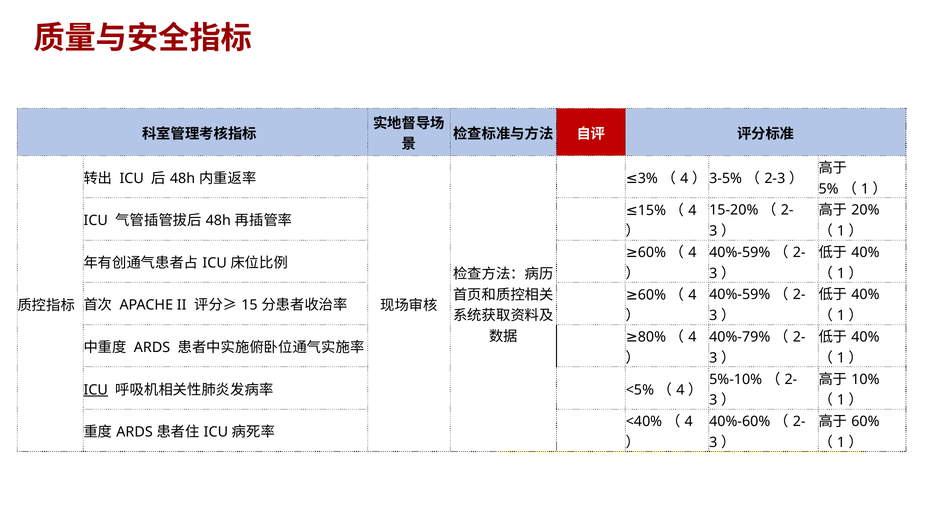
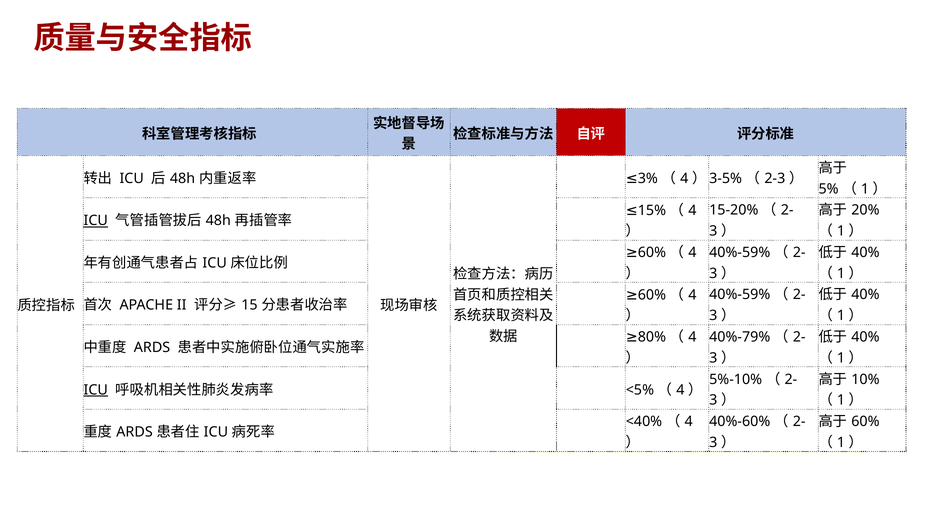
ICU at (96, 221) underline: none -> present
